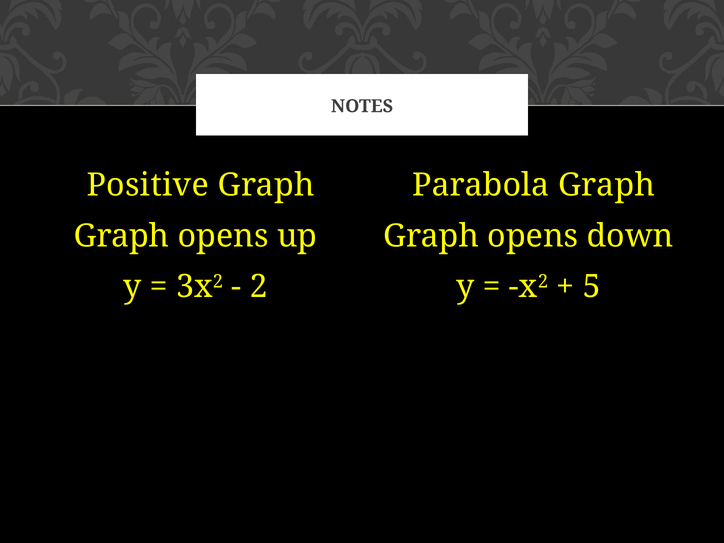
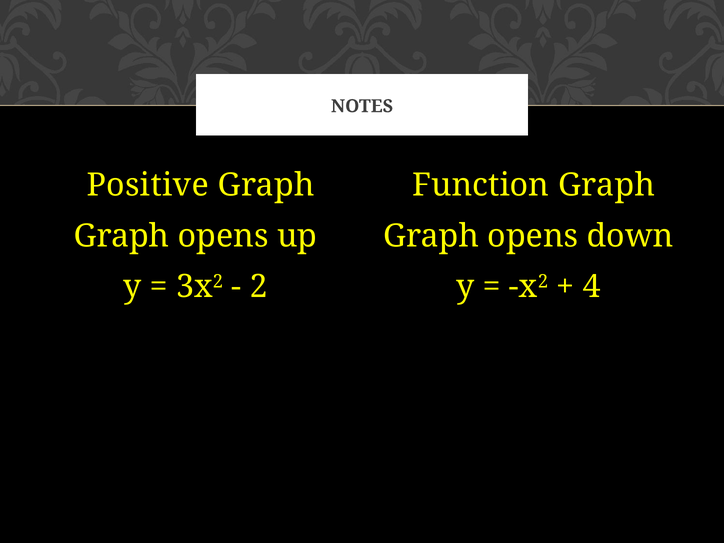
Parabola: Parabola -> Function
5: 5 -> 4
